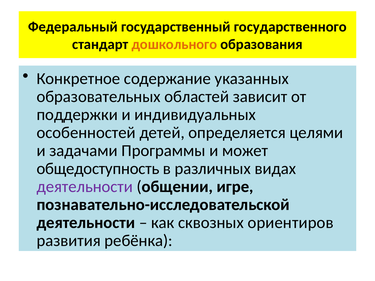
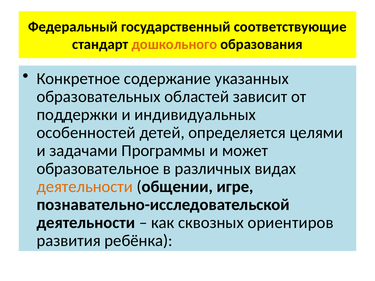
государственного: государственного -> соответствующие
общедоступность: общедоступность -> образовательное
деятельности at (85, 187) colour: purple -> orange
